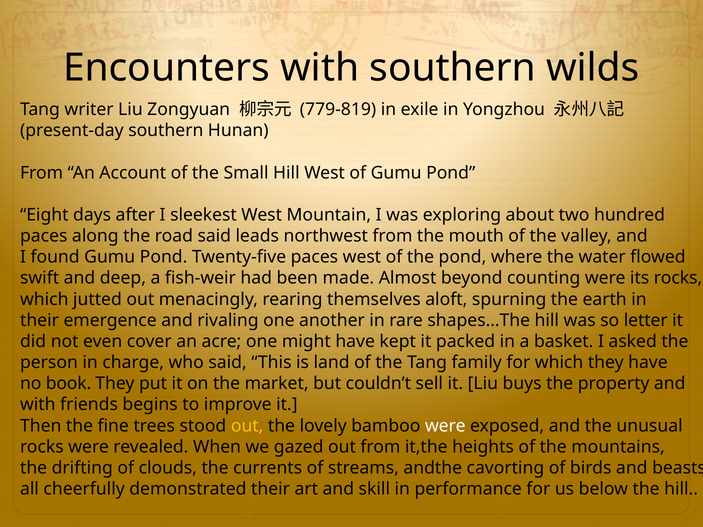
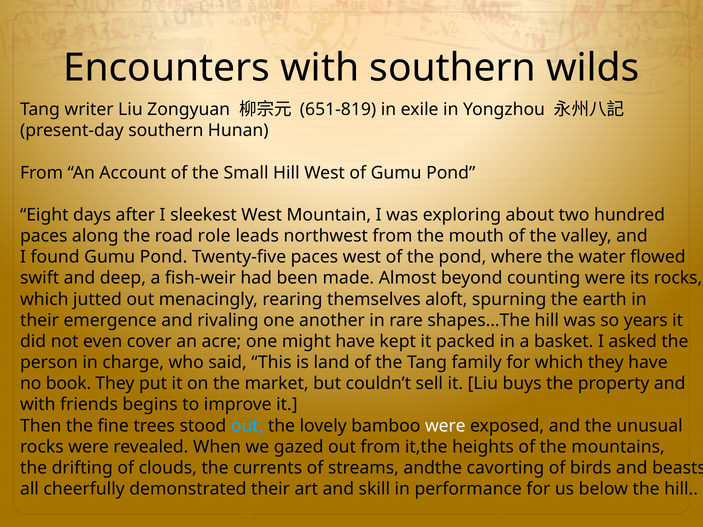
779-819: 779-819 -> 651-819
road said: said -> role
letter: letter -> years
out at (247, 426) colour: yellow -> light blue
